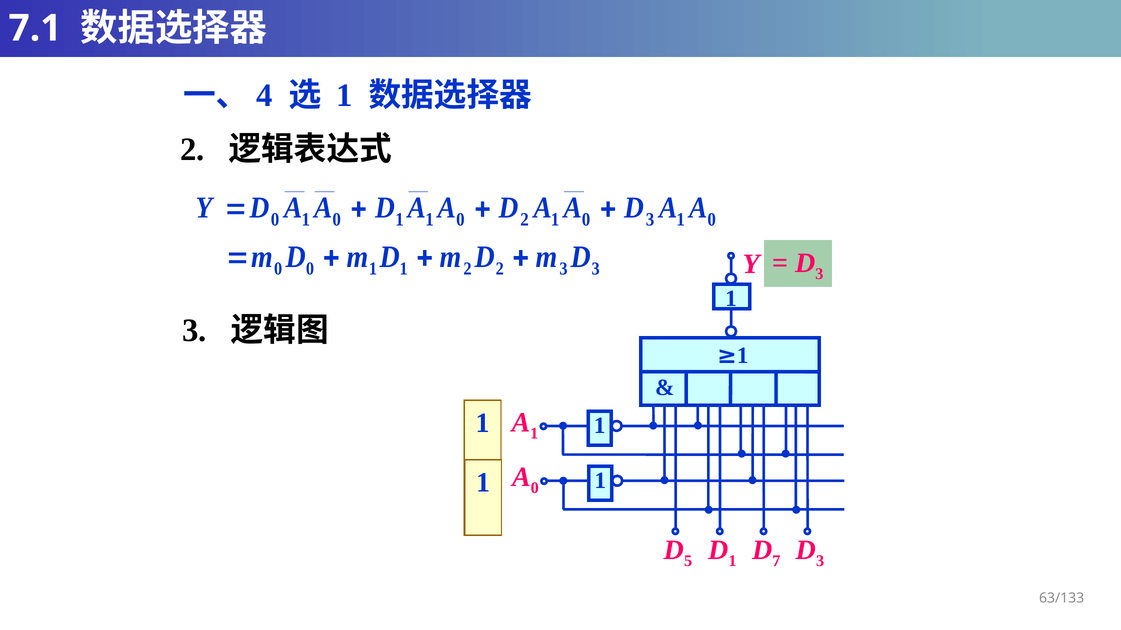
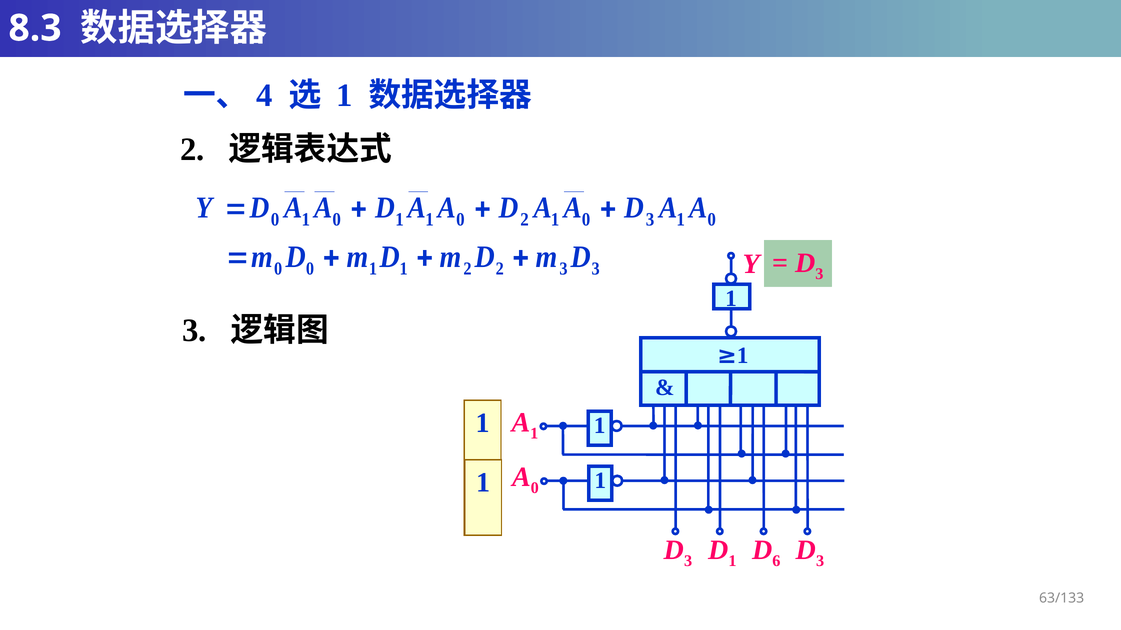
7.1: 7.1 -> 8.3
5 at (688, 561): 5 -> 3
7: 7 -> 6
